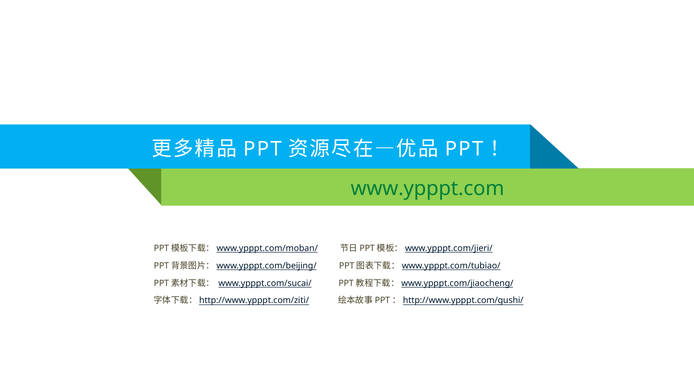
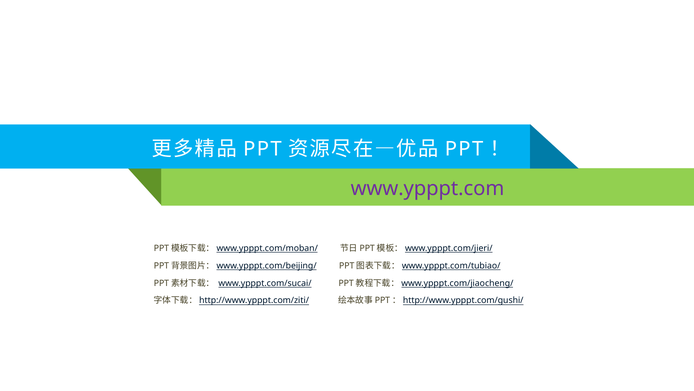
www.ypppt.com colour: green -> purple
